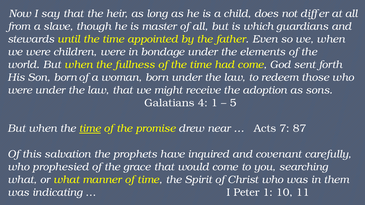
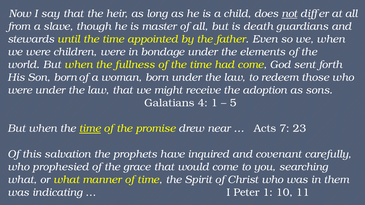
not underline: none -> present
which: which -> death
87: 87 -> 23
